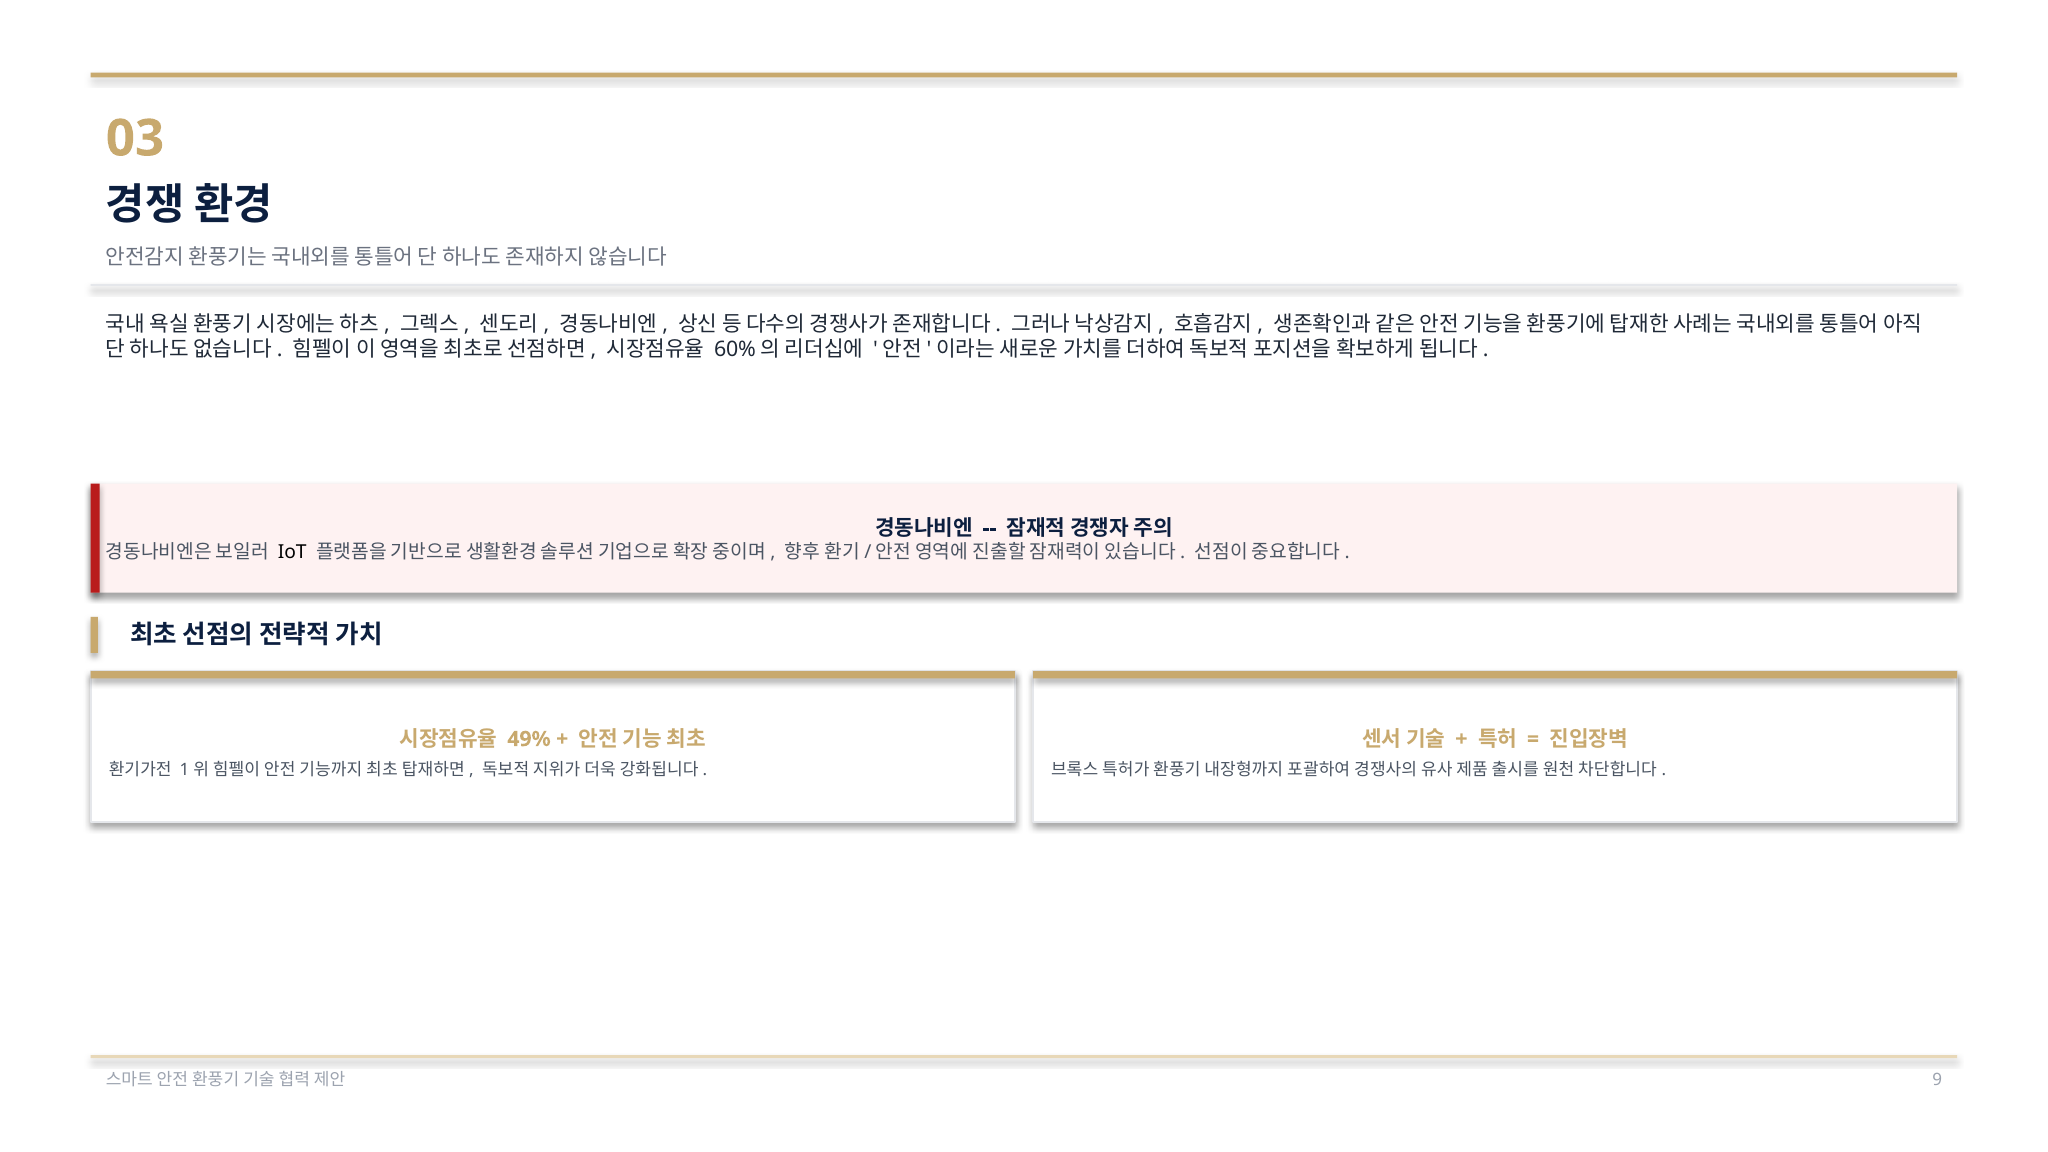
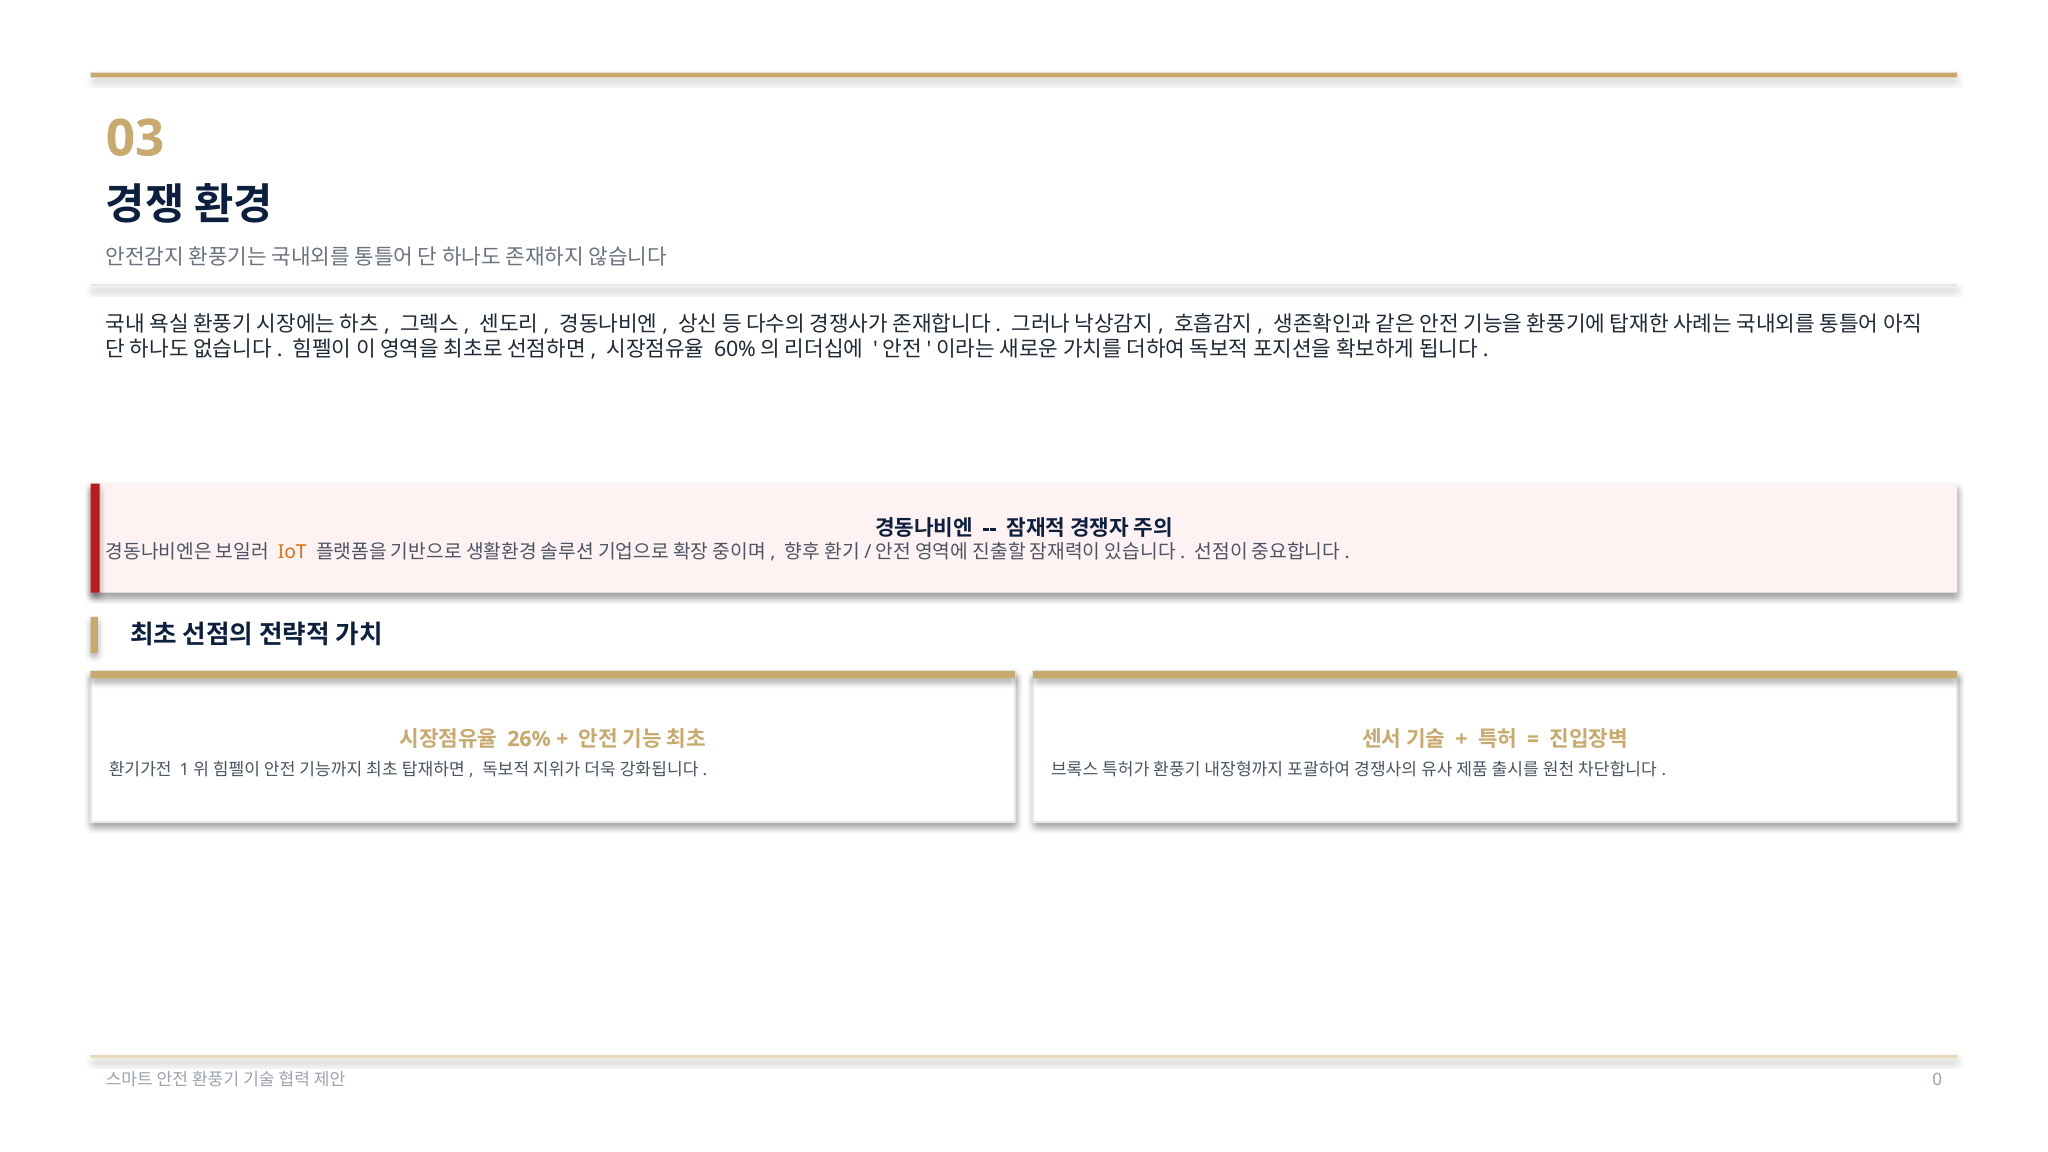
IoT colour: black -> orange
49%: 49% -> 26%
9: 9 -> 0
